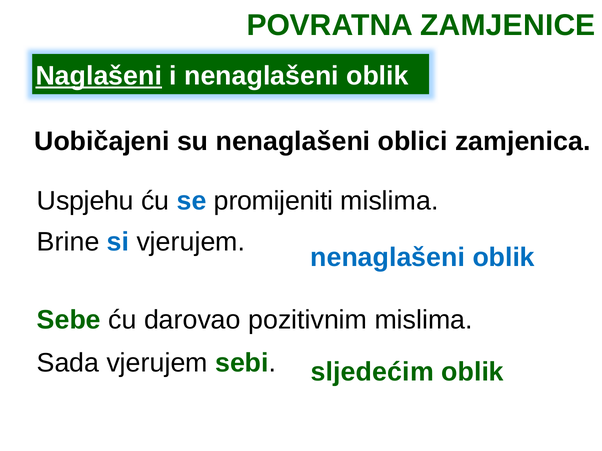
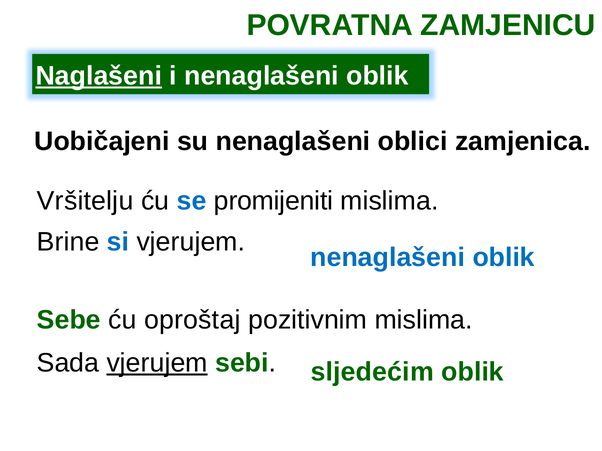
ZAMJENICE: ZAMJENICE -> ZAMJENICU
Uspjehu: Uspjehu -> Vršitelju
darovao: darovao -> oproštaj
vjerujem at (157, 363) underline: none -> present
